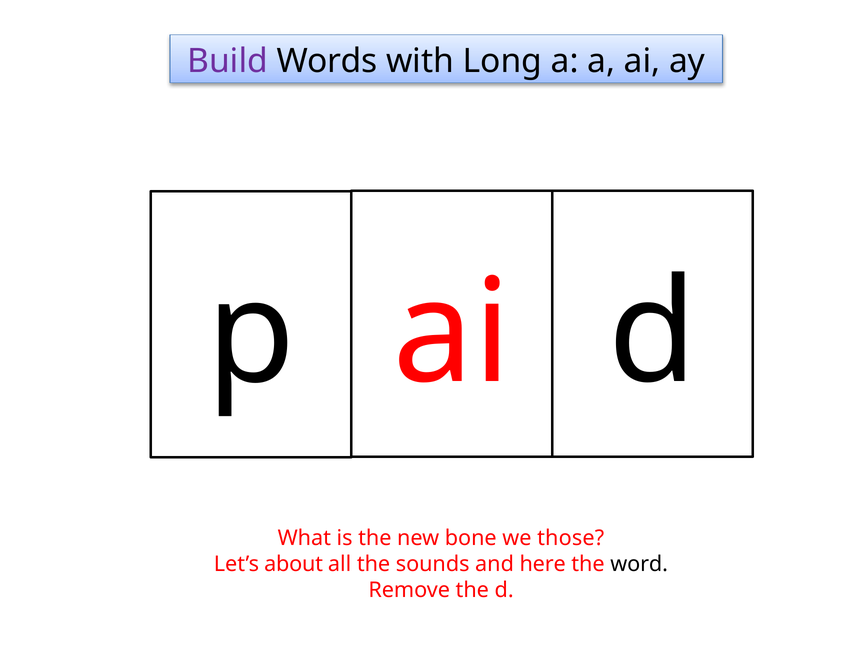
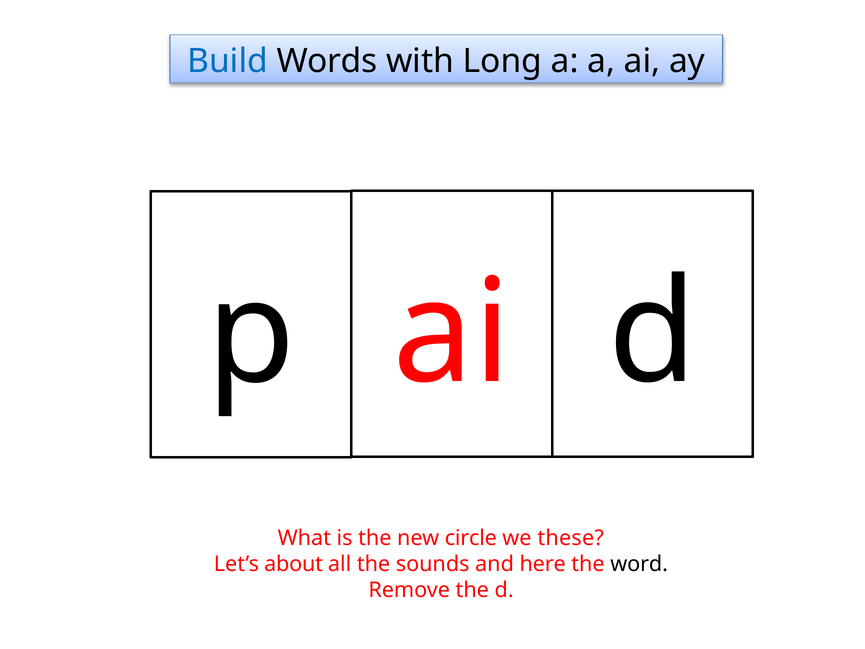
Build colour: purple -> blue
bone: bone -> circle
those: those -> these
